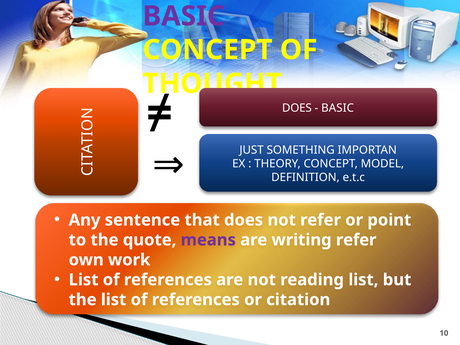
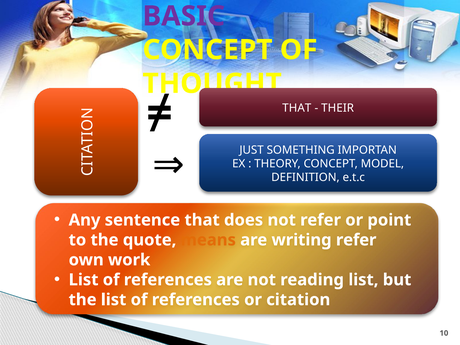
DOES at (297, 108): DOES -> THAT
BASIC at (338, 108): BASIC -> THEIR
means colour: purple -> orange
